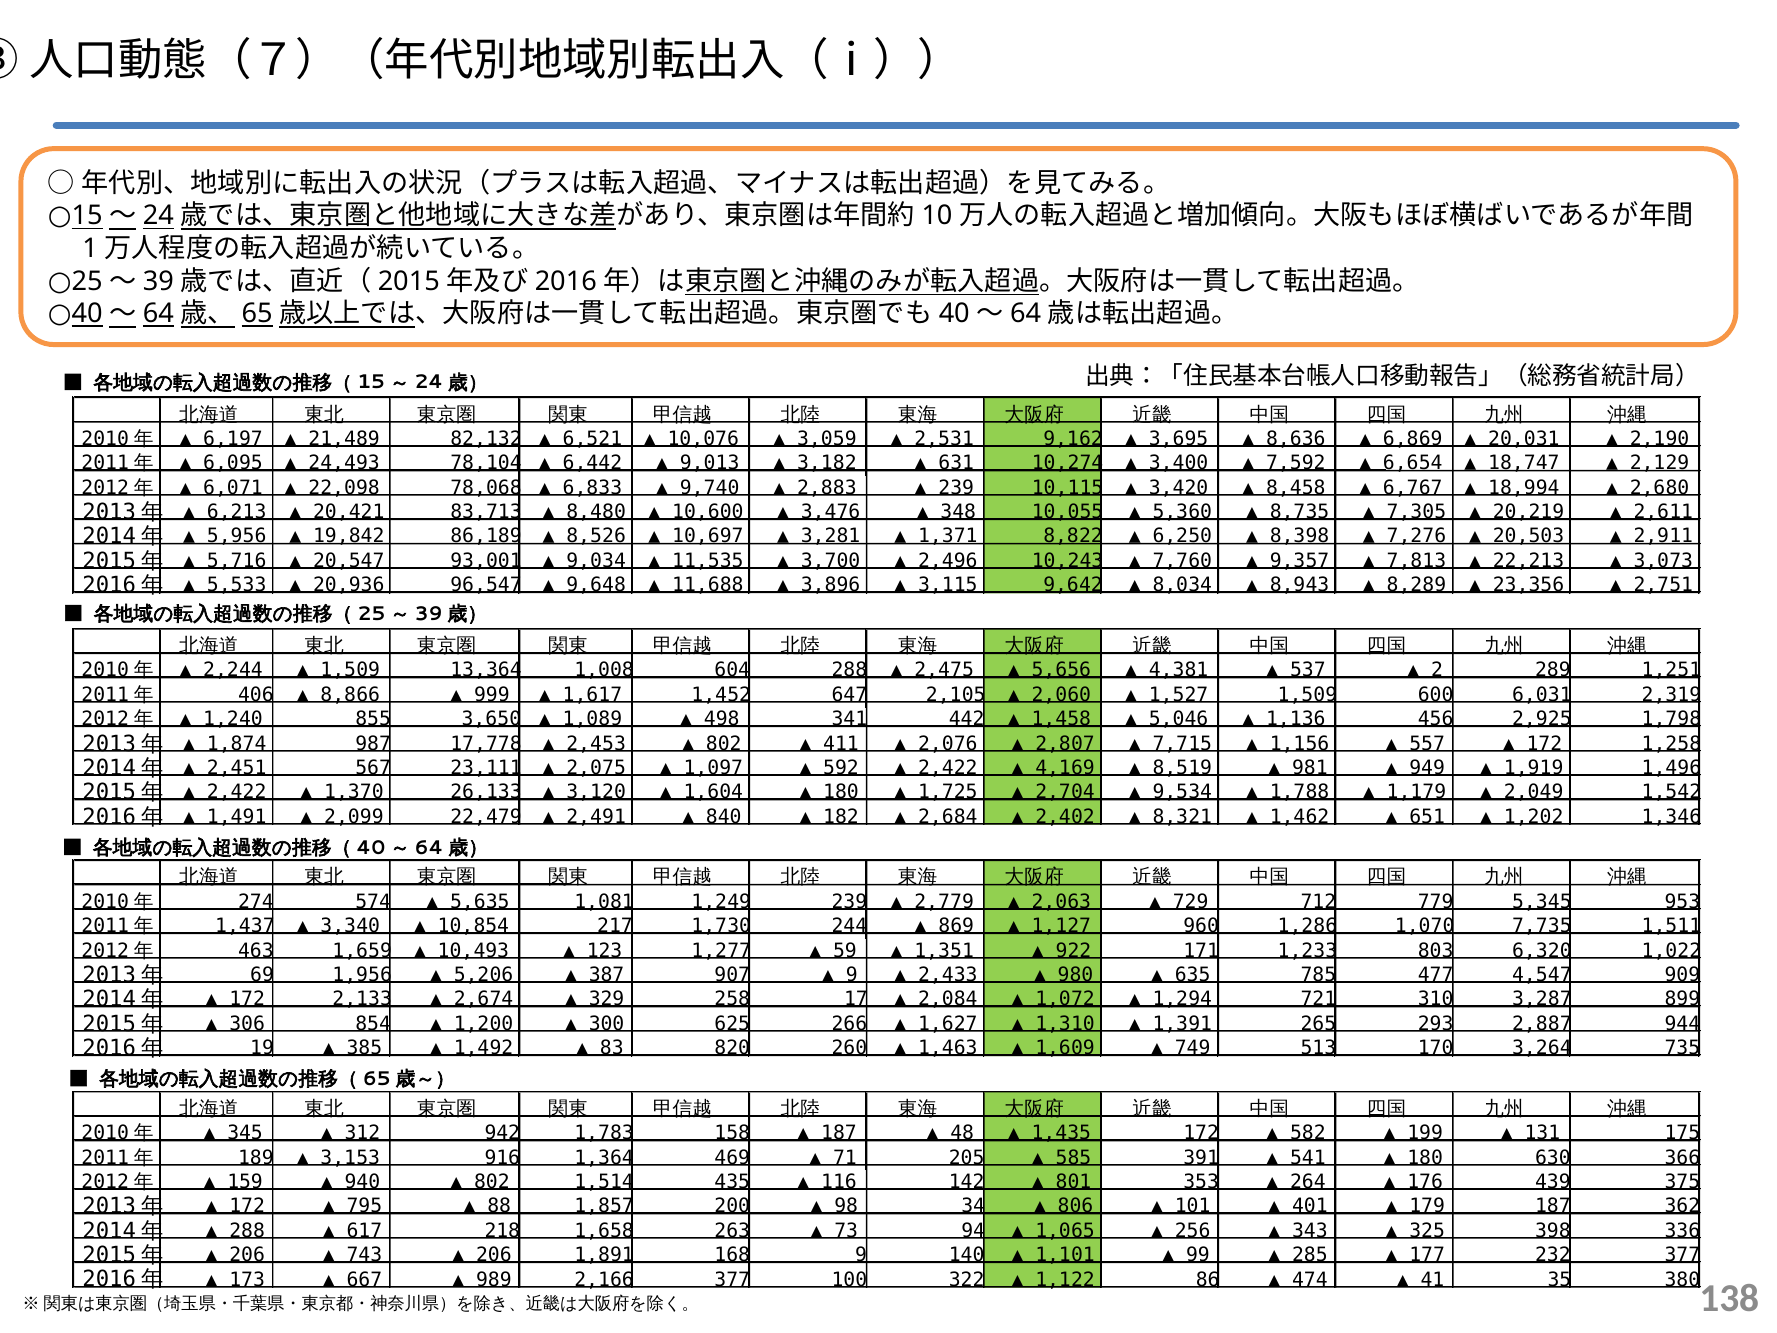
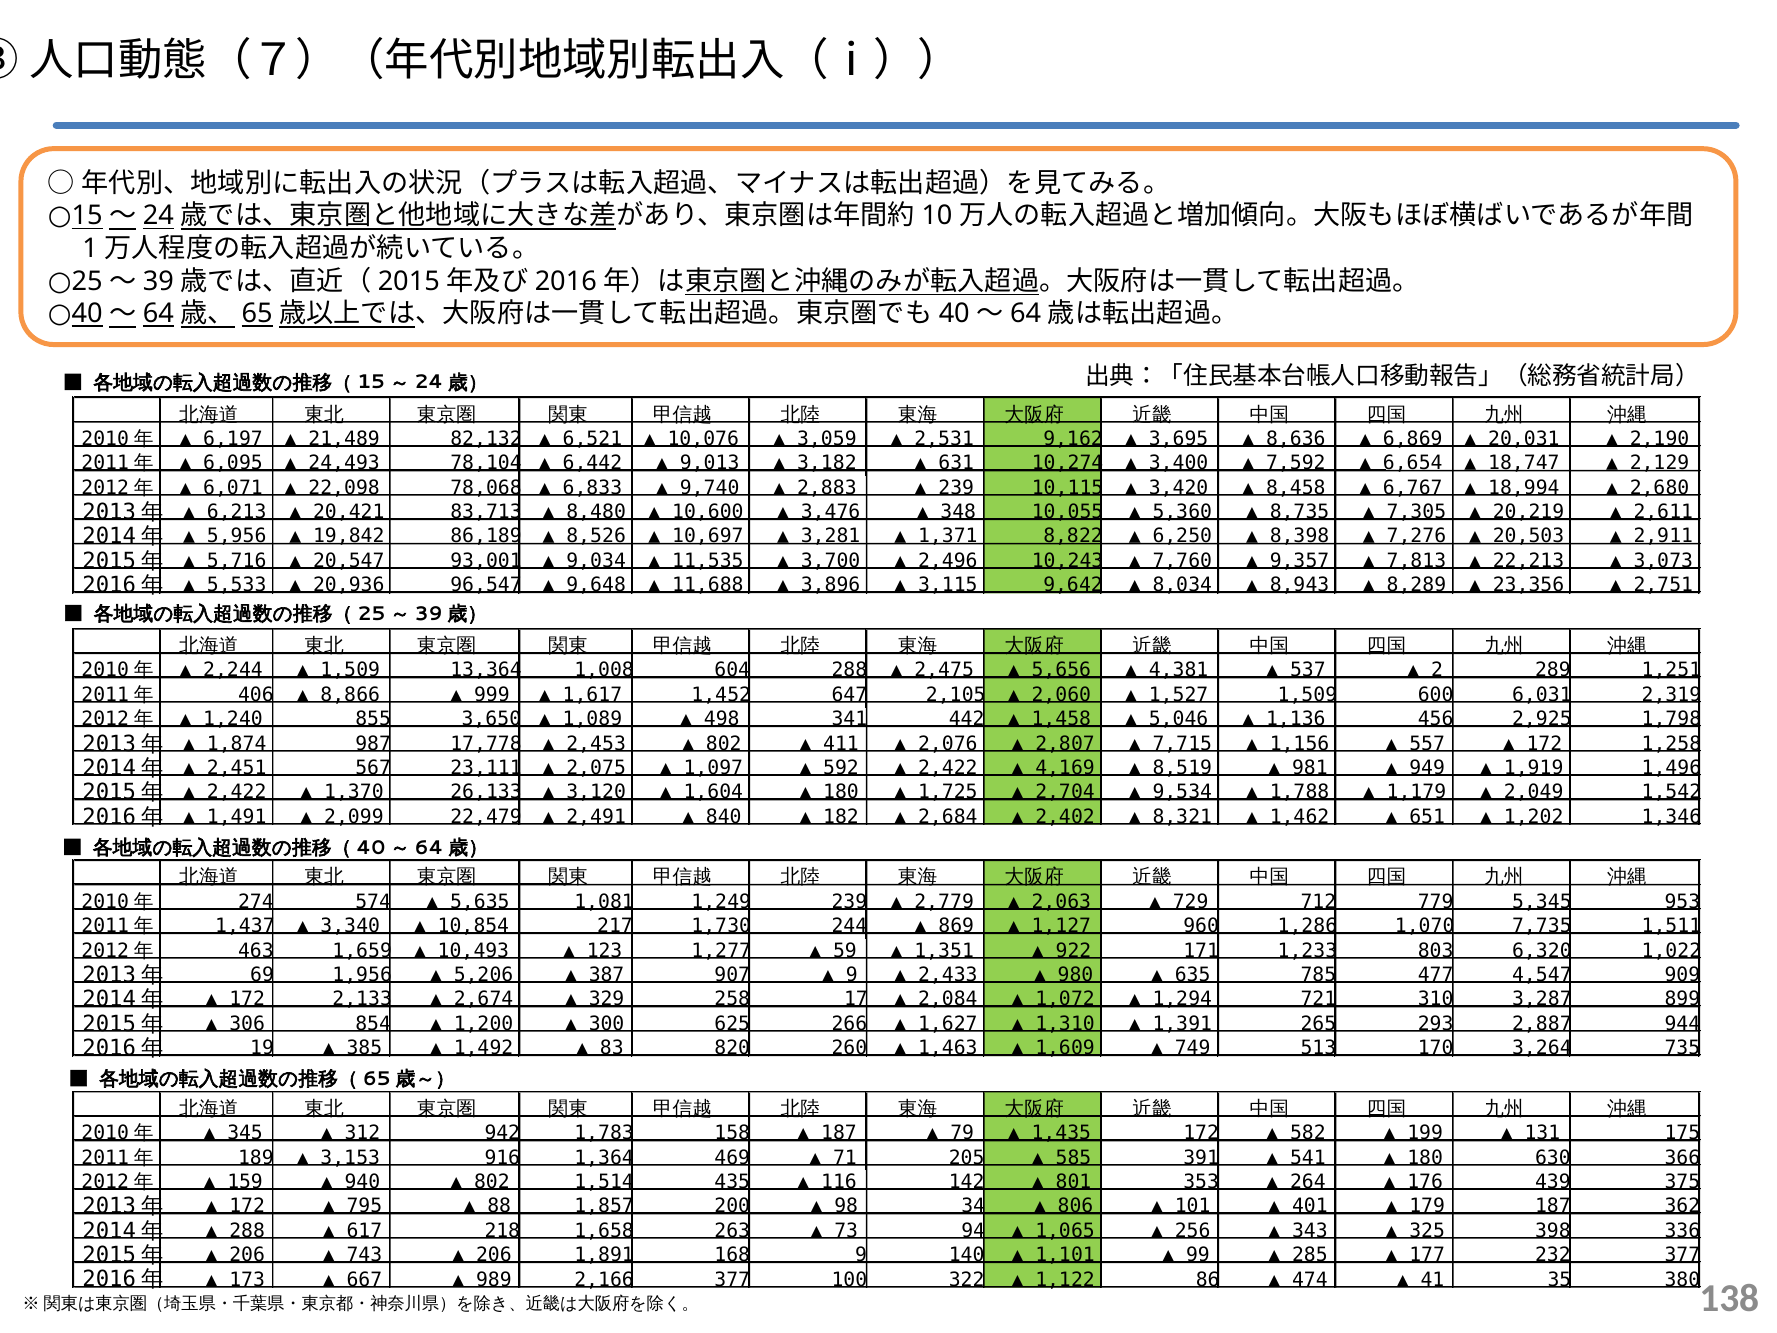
48: 48 -> 79
